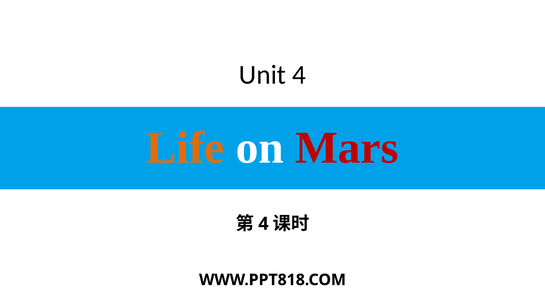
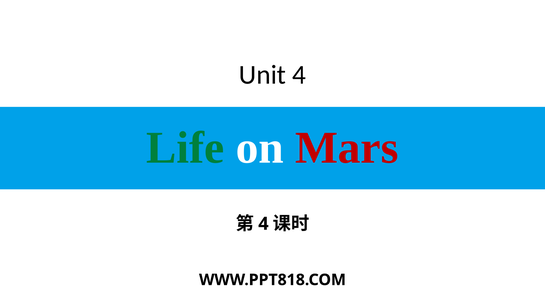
Life colour: orange -> green
